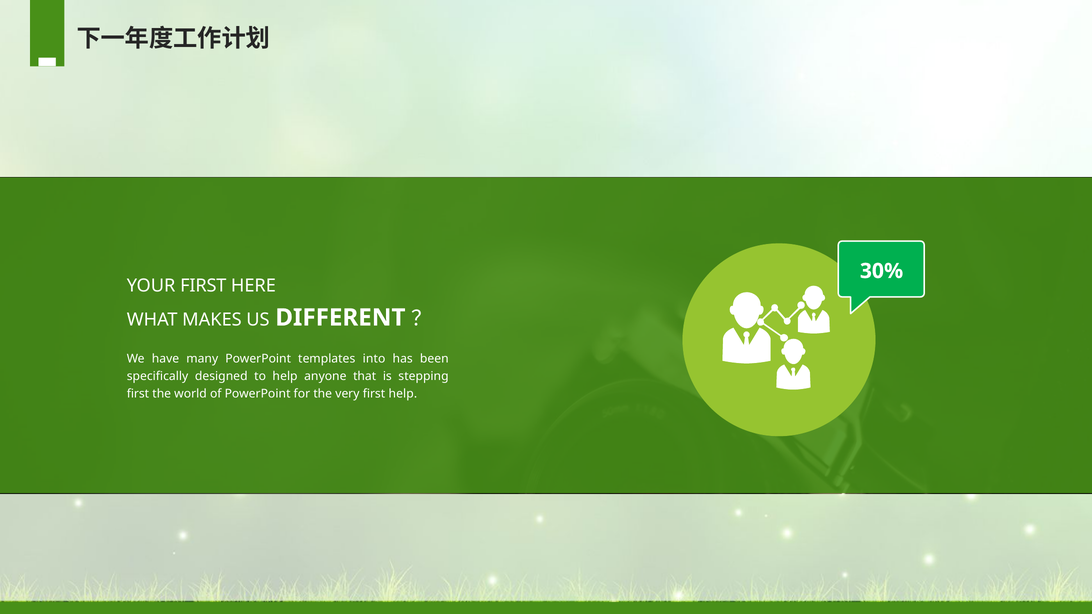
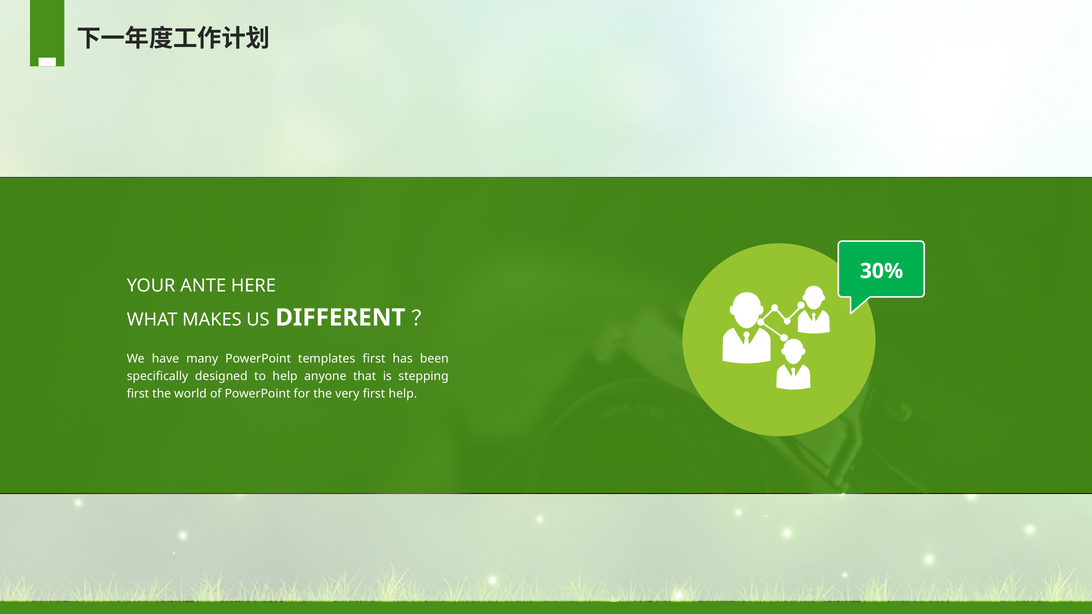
YOUR FIRST: FIRST -> ANTE
templates into: into -> first
